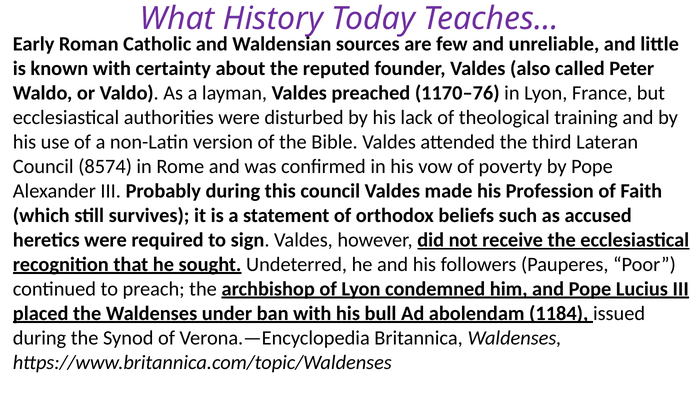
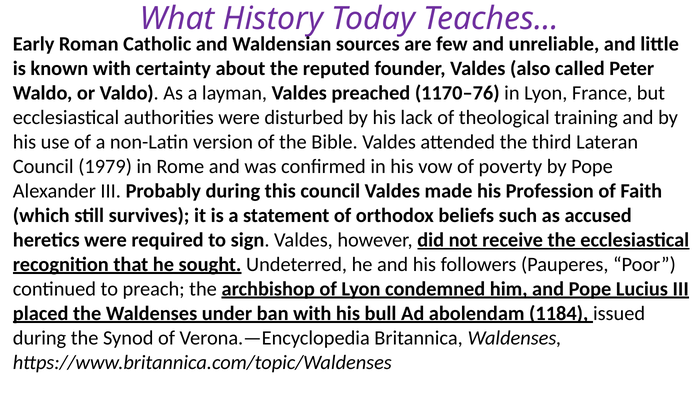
8574: 8574 -> 1979
